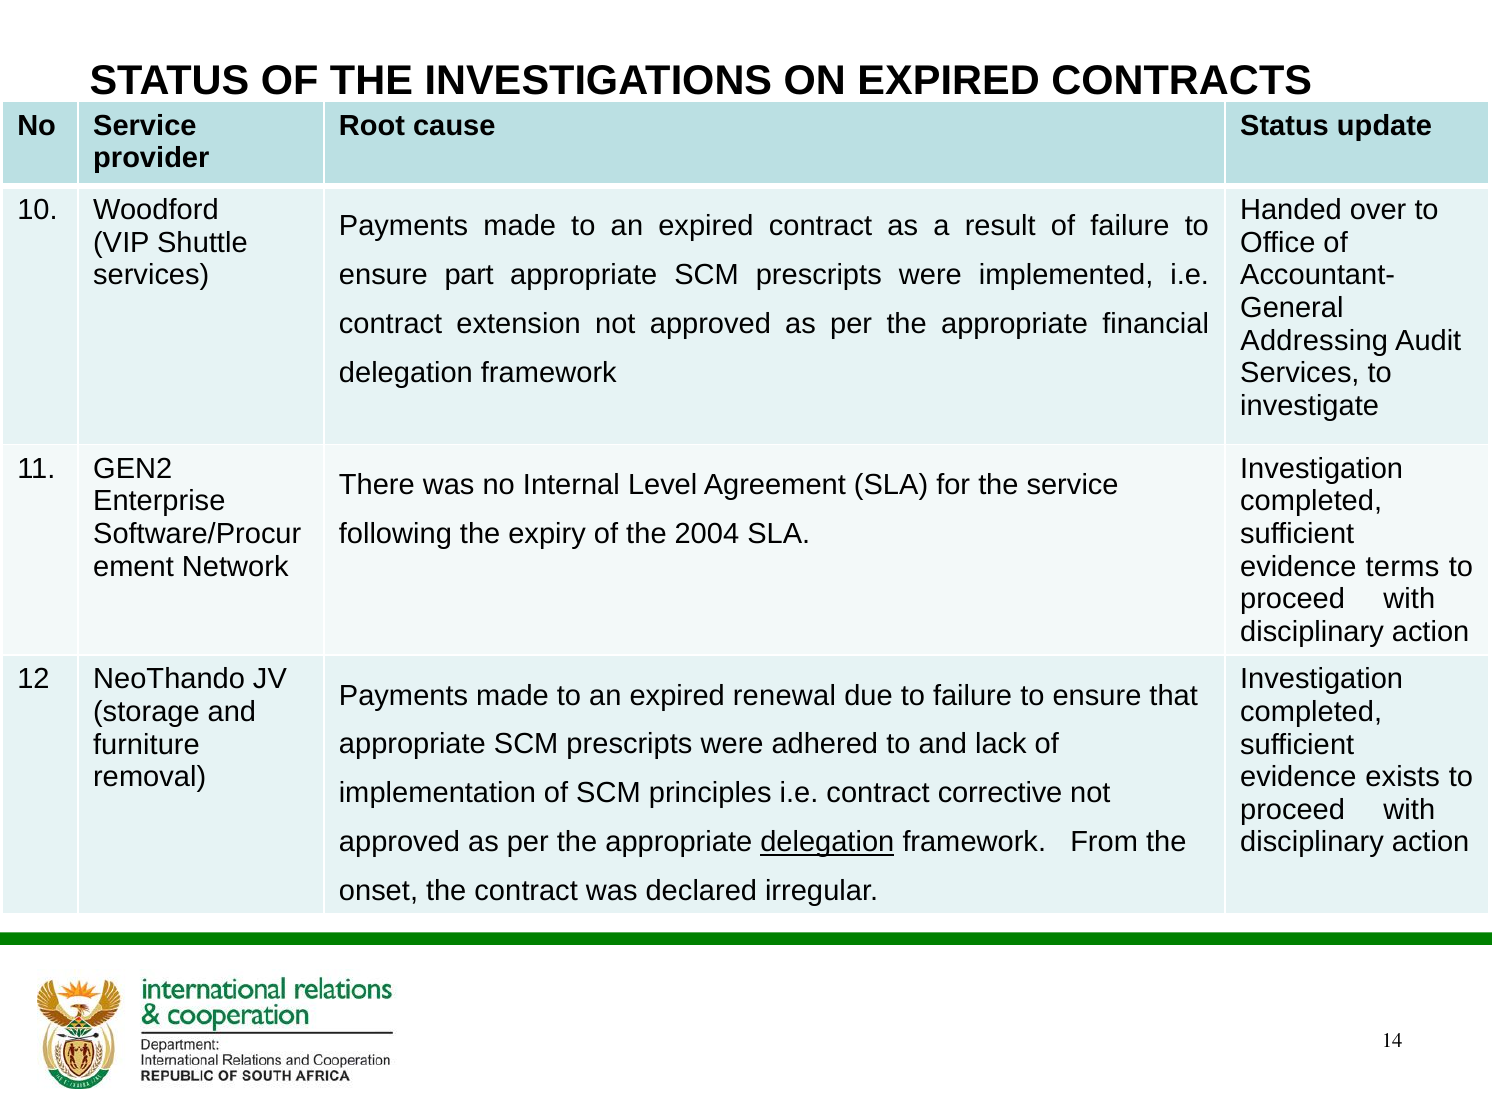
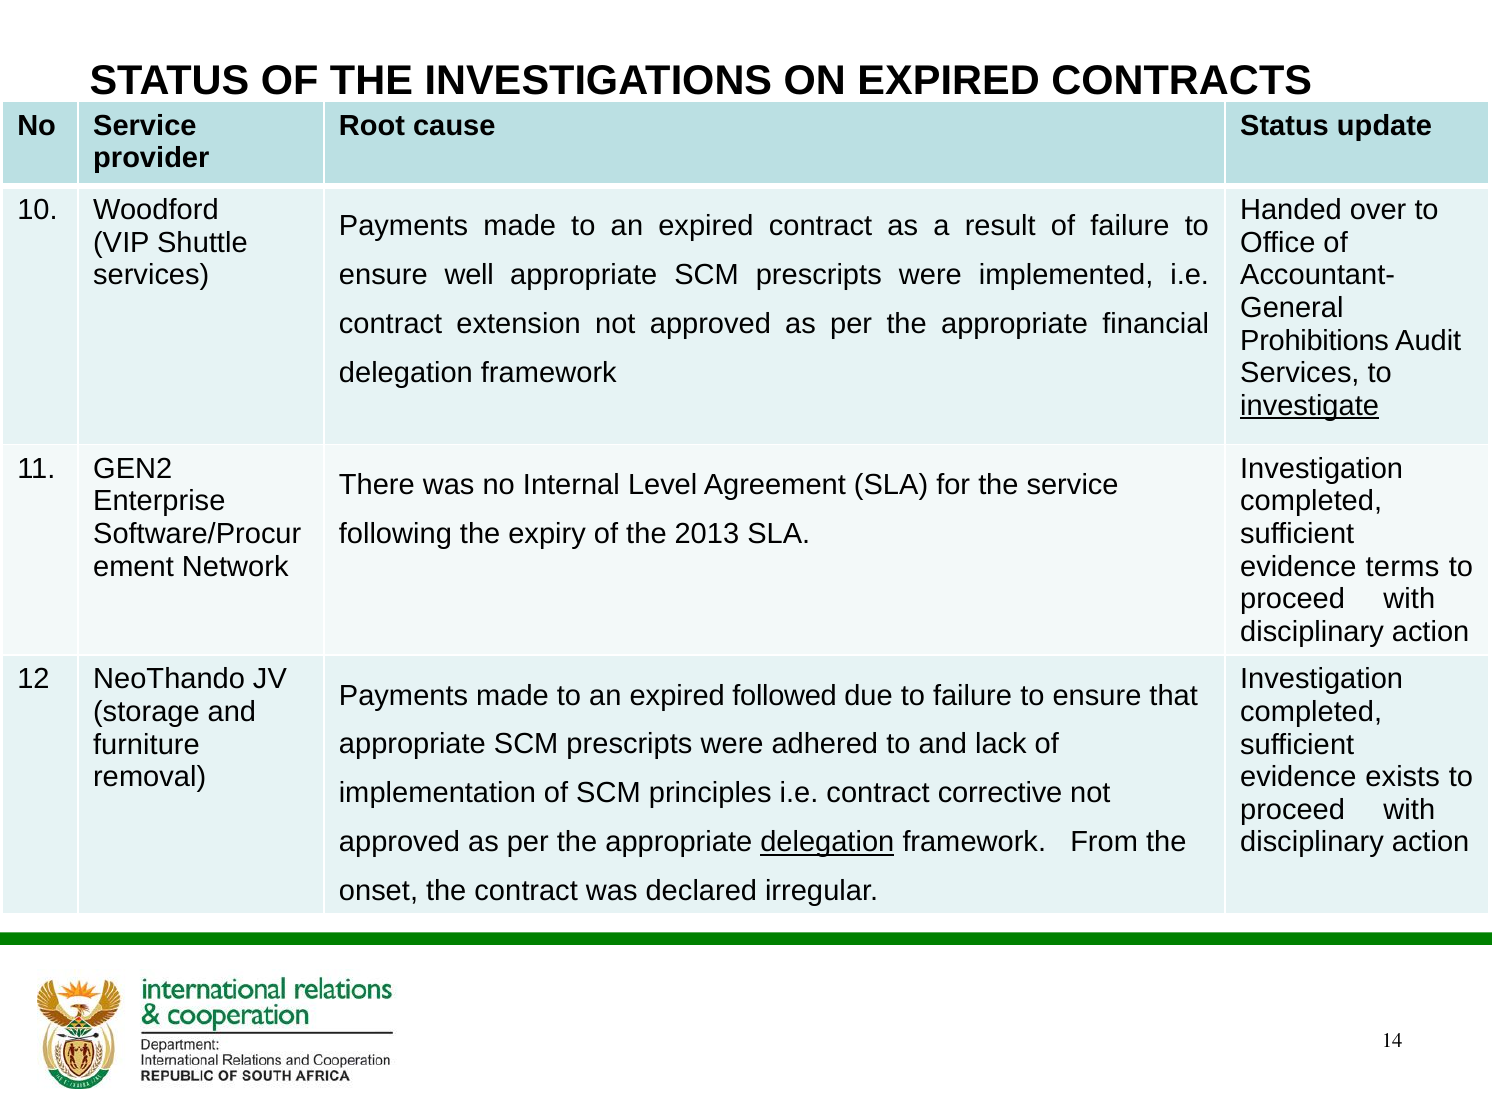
part: part -> well
Addressing: Addressing -> Prohibitions
investigate underline: none -> present
2004: 2004 -> 2013
renewal: renewal -> followed
